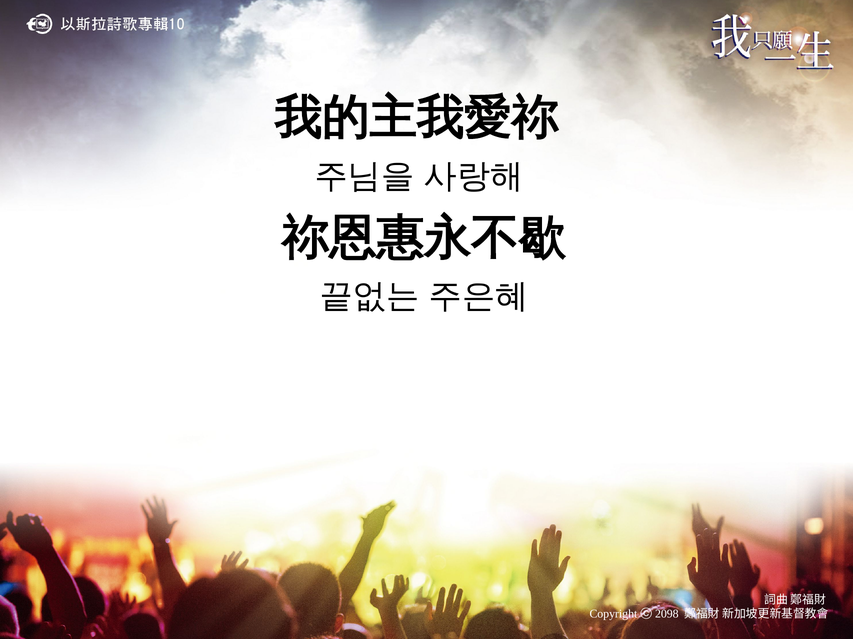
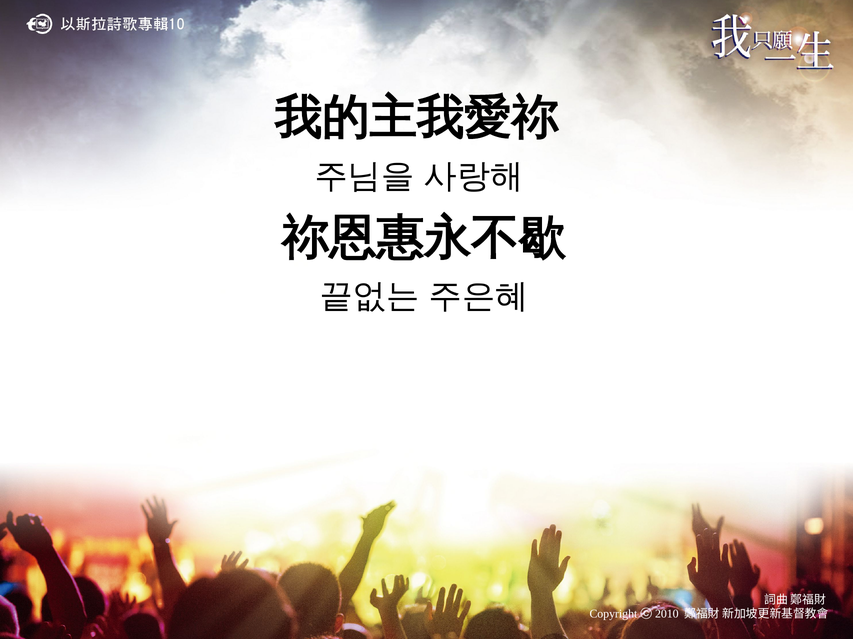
2098: 2098 -> 2010
